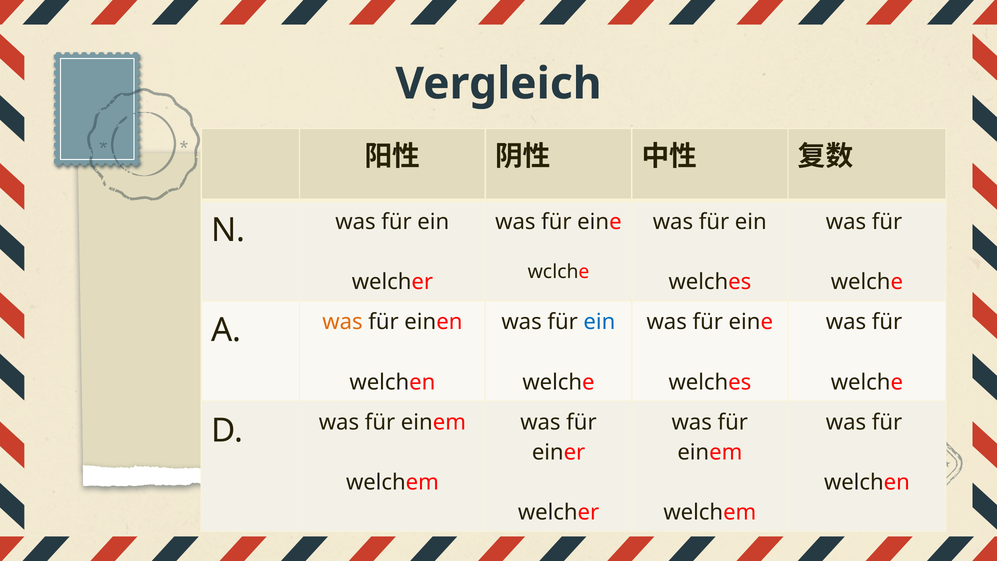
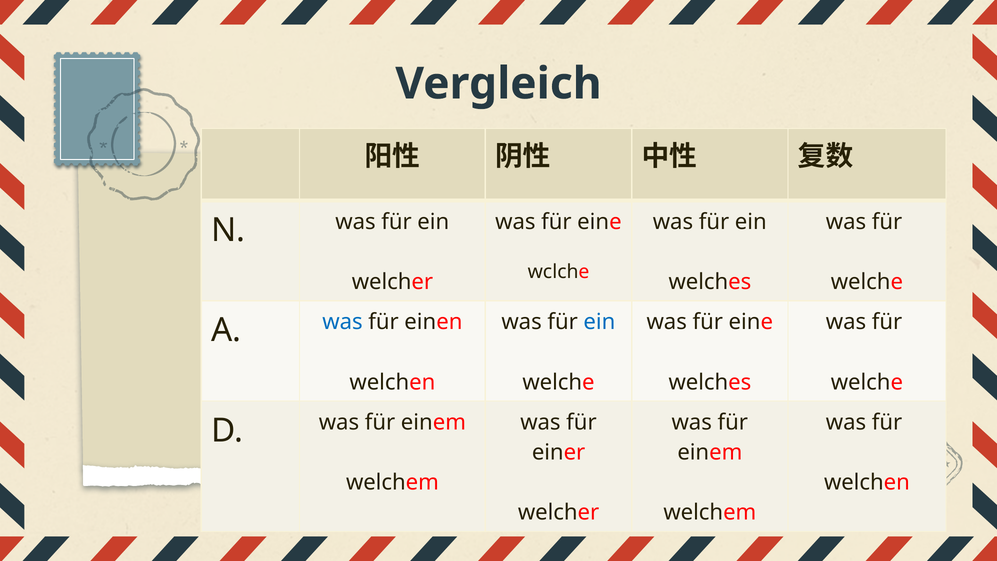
was at (343, 322) colour: orange -> blue
